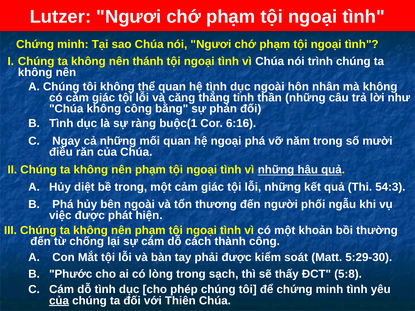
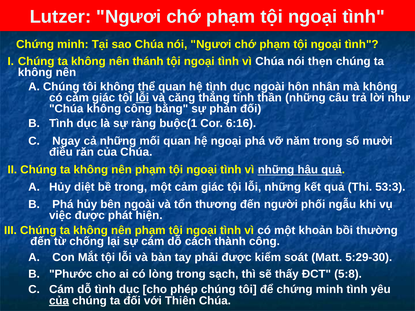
trình: trình -> thẹn
lỗi at (142, 98) underline: none -> present
54:3: 54:3 -> 53:3
